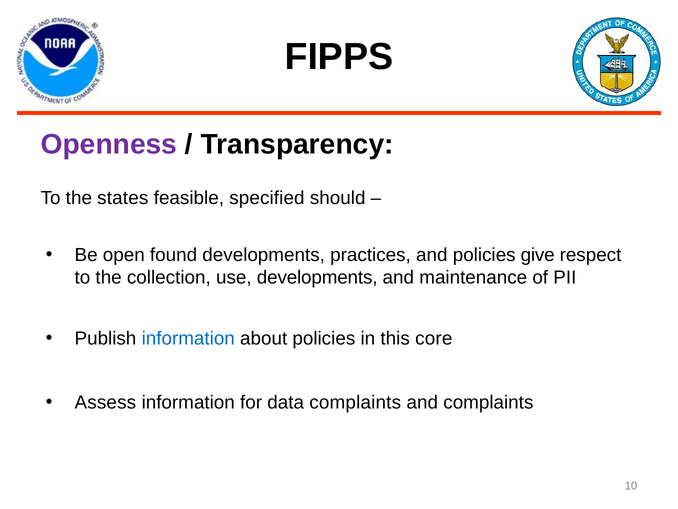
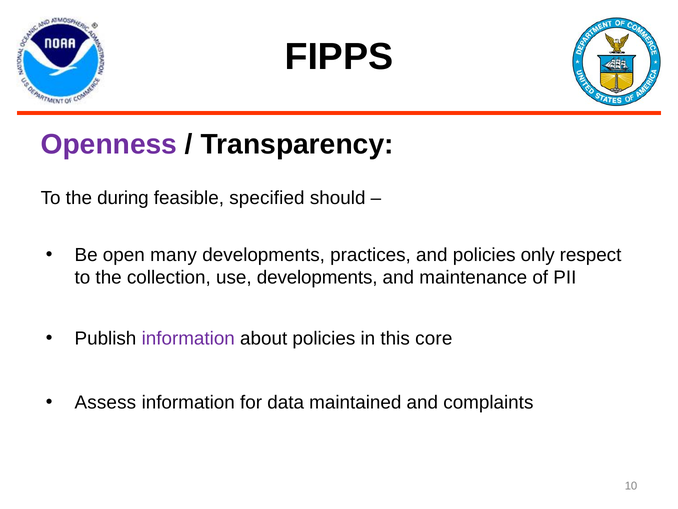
states: states -> during
found: found -> many
give: give -> only
information at (188, 338) colour: blue -> purple
data complaints: complaints -> maintained
